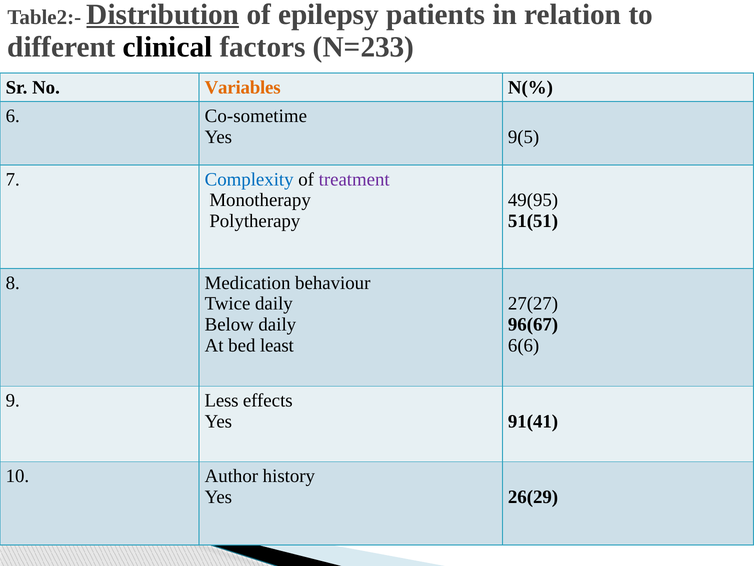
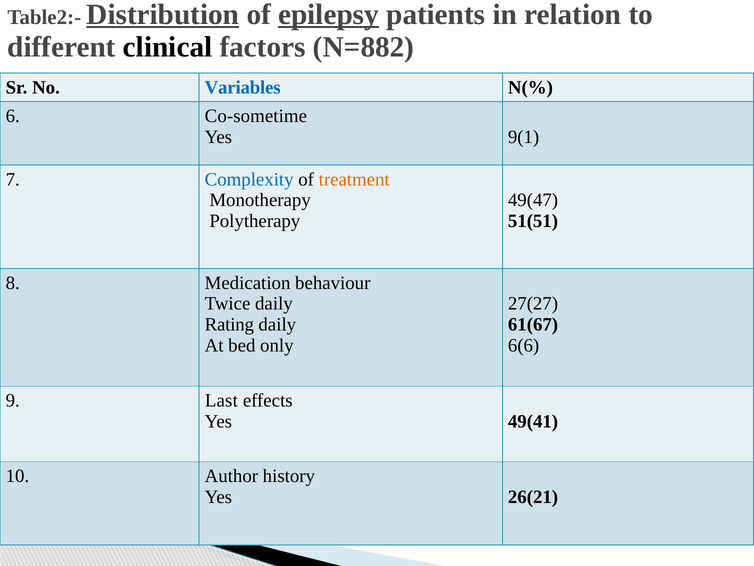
epilepsy underline: none -> present
N=233: N=233 -> N=882
Variables colour: orange -> blue
9(5: 9(5 -> 9(1
treatment colour: purple -> orange
49(95: 49(95 -> 49(47
Below: Below -> Rating
96(67: 96(67 -> 61(67
least: least -> only
Less: Less -> Last
91(41: 91(41 -> 49(41
26(29: 26(29 -> 26(21
